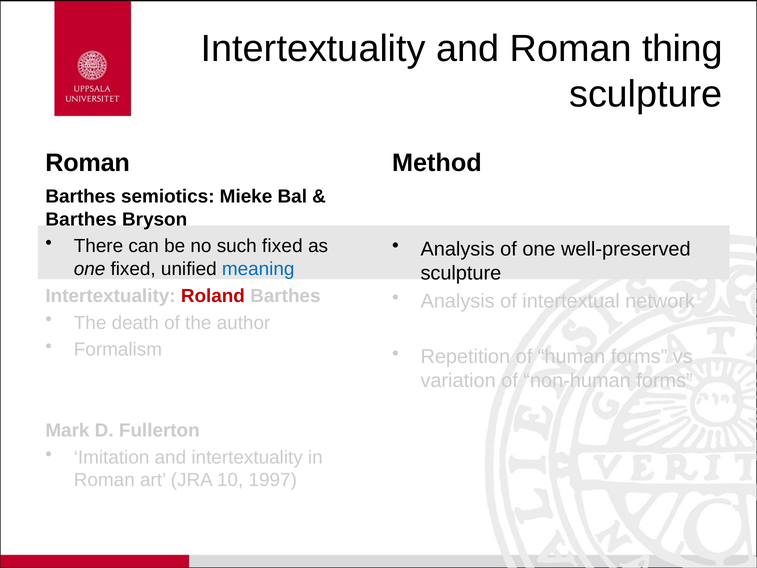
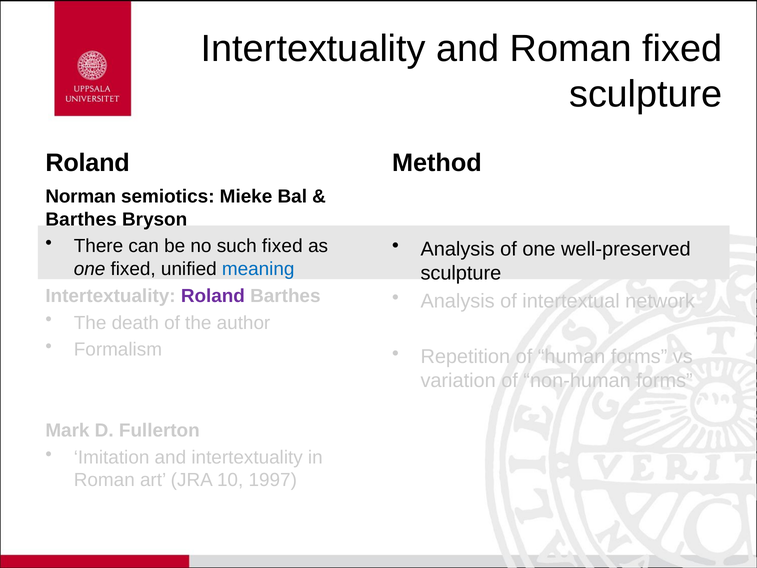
Roman thing: thing -> fixed
Roman at (88, 163): Roman -> Roland
Barthes at (81, 197): Barthes -> Norman
Roland at (213, 296) colour: red -> purple
